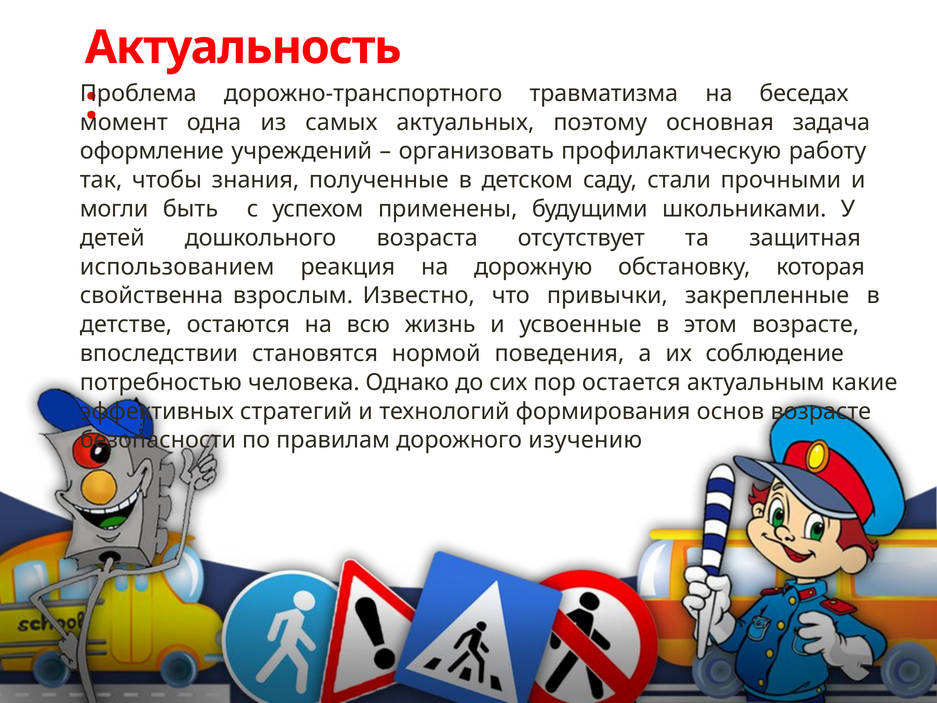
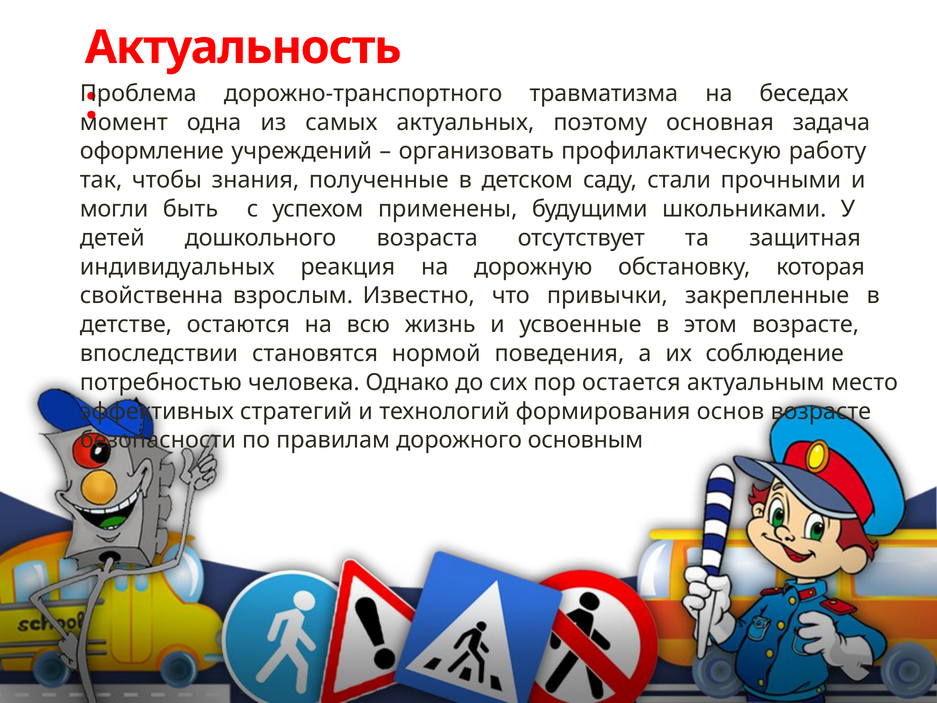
использованием: использованием -> индивидуальных
какие: какие -> место
изучению: изучению -> основным
